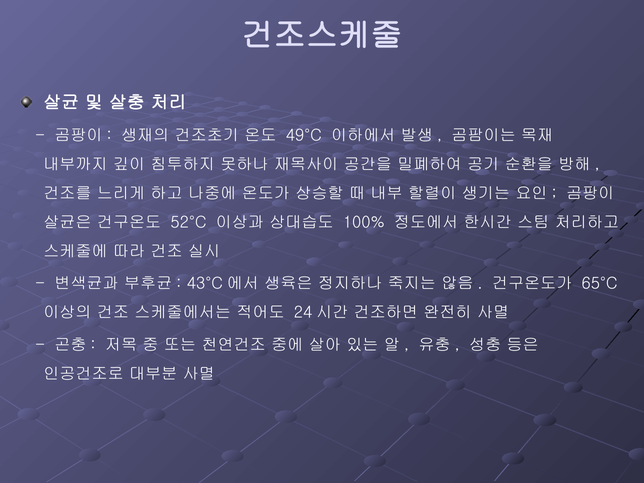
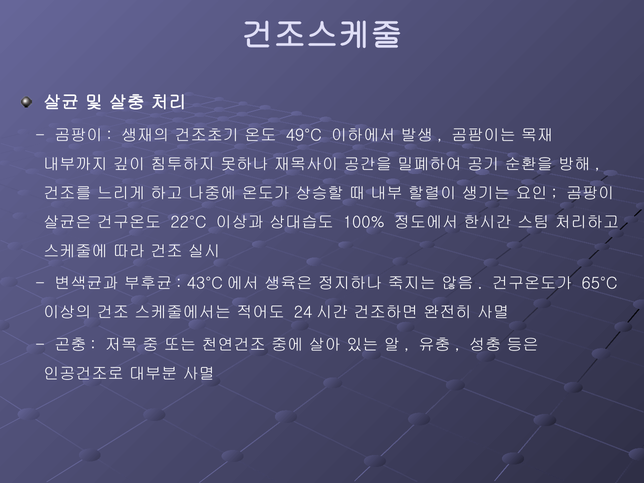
52°C: 52°C -> 22°C
